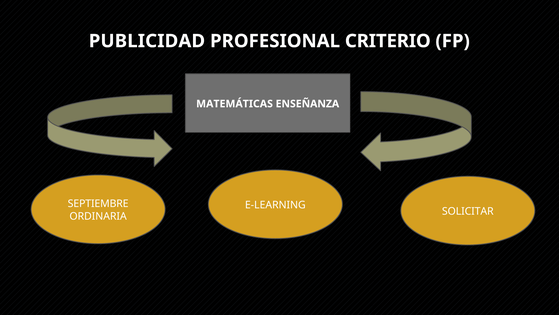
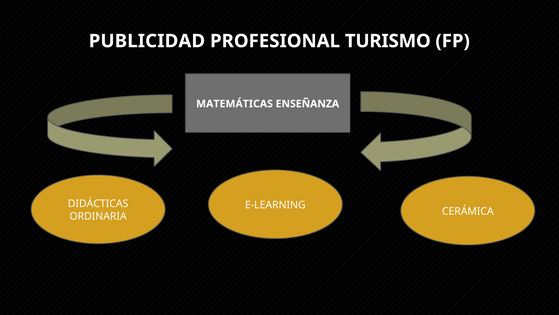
CRITERIO: CRITERIO -> TURISMO
SEPTIEMBRE: SEPTIEMBRE -> DIDÁCTICAS
SOLICITAR: SOLICITAR -> CERÁMICA
